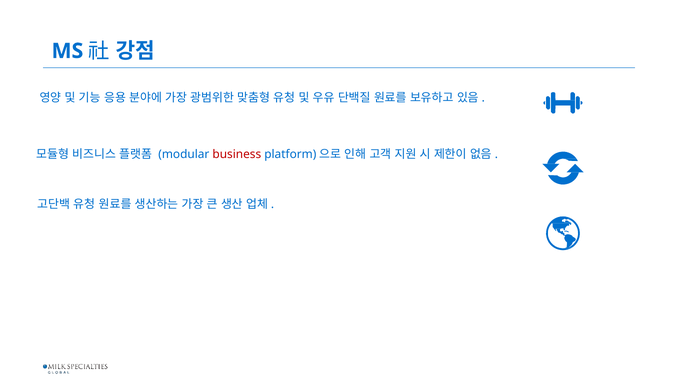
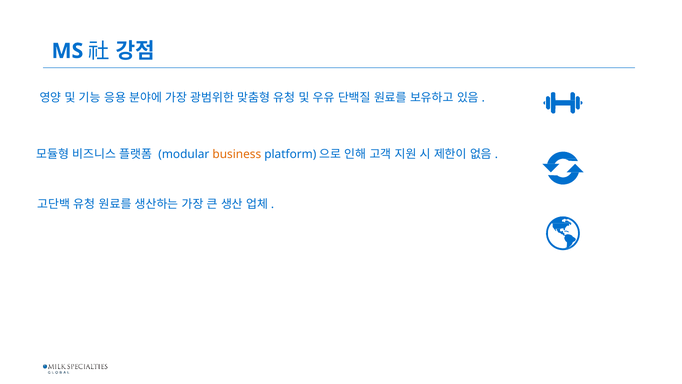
business colour: red -> orange
